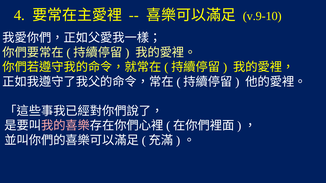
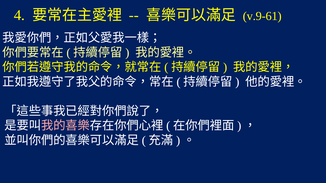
v.9-10: v.9-10 -> v.9-61
